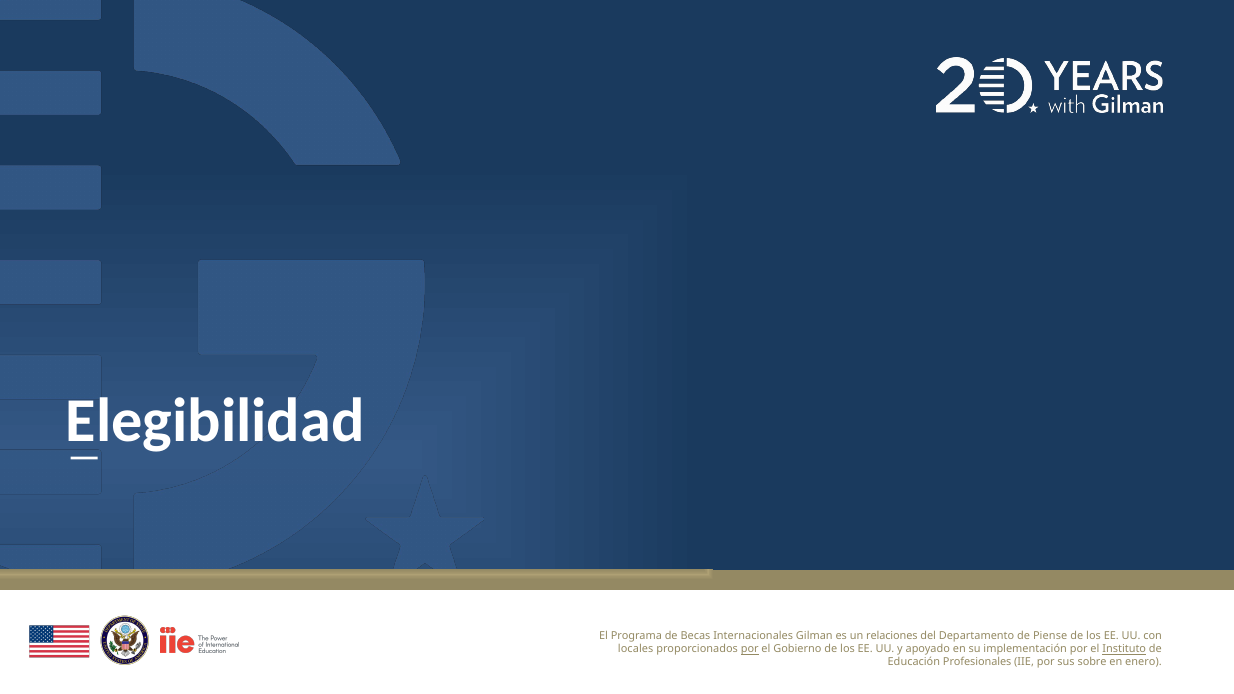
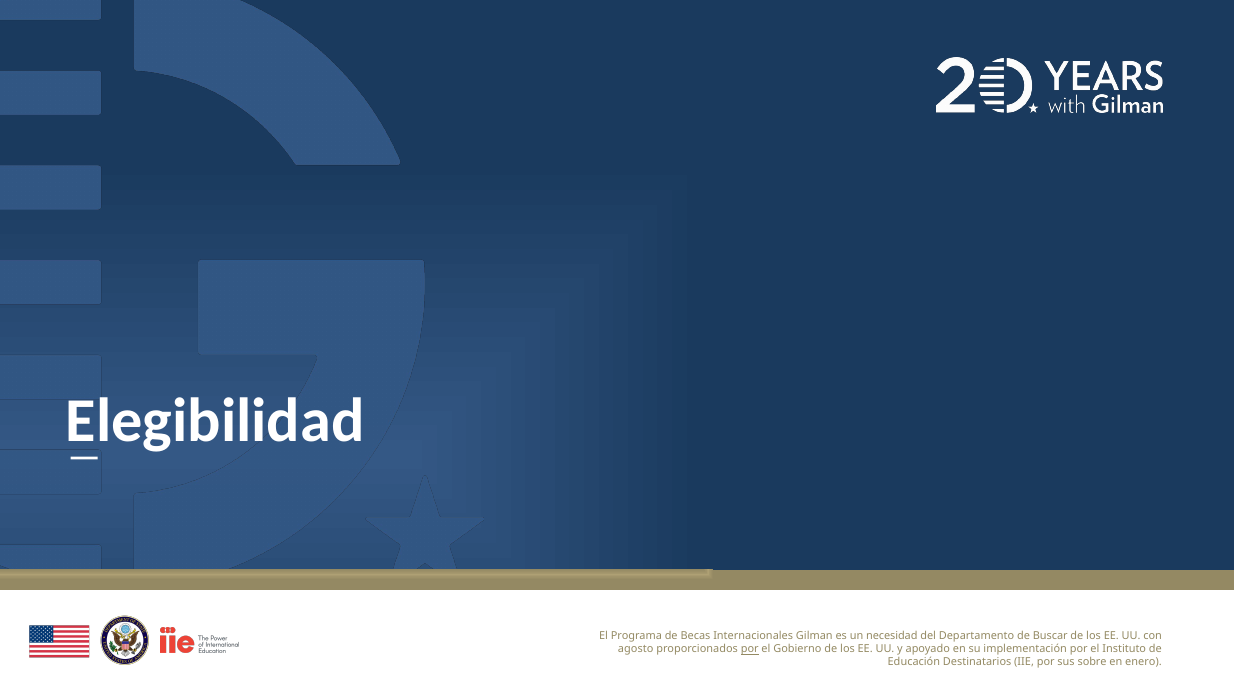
relaciones: relaciones -> necesidad
Piense: Piense -> Buscar
locales: locales -> agosto
Instituto underline: present -> none
Profesionales: Profesionales -> Destinatarios
